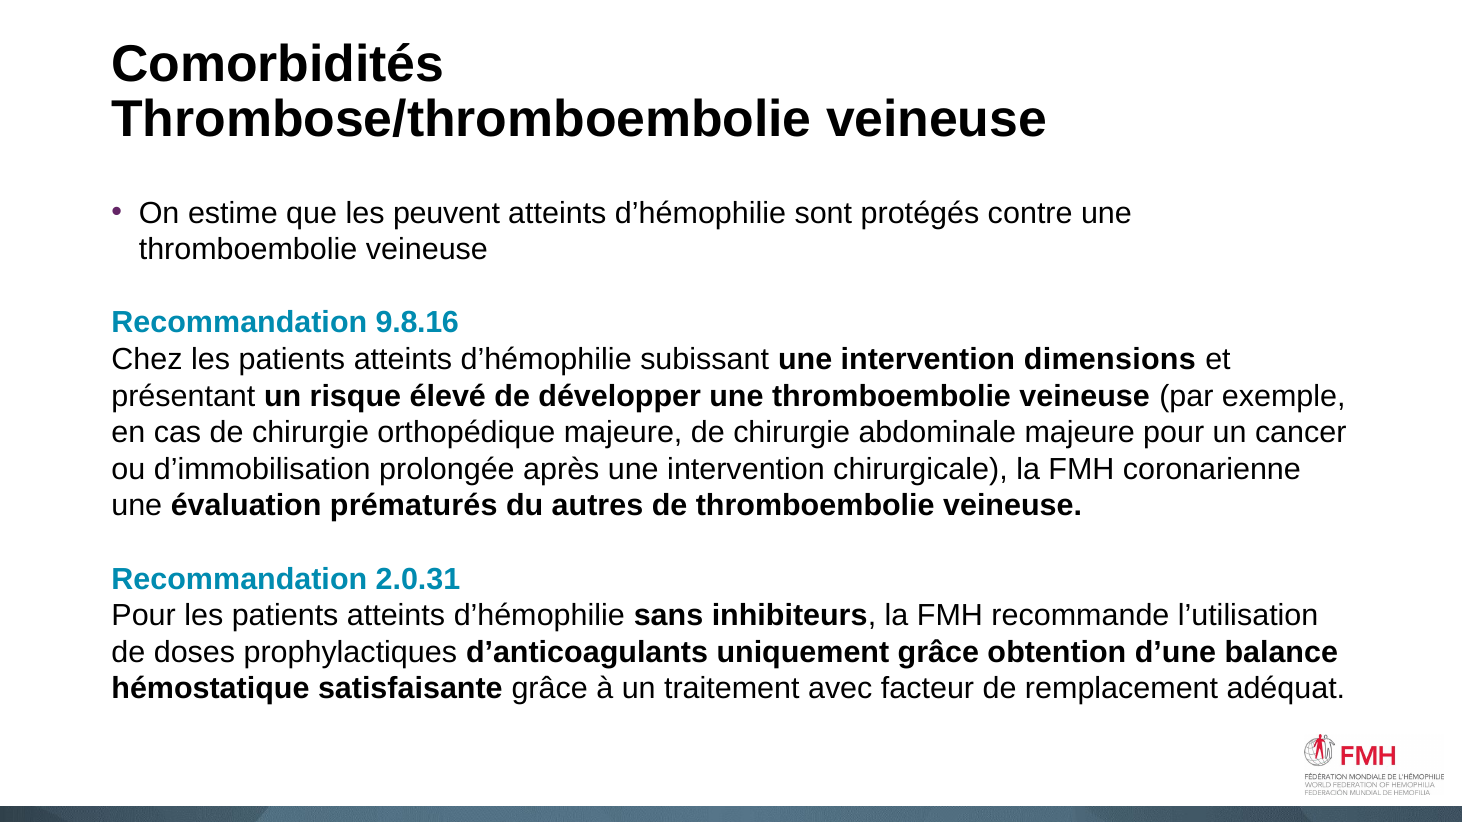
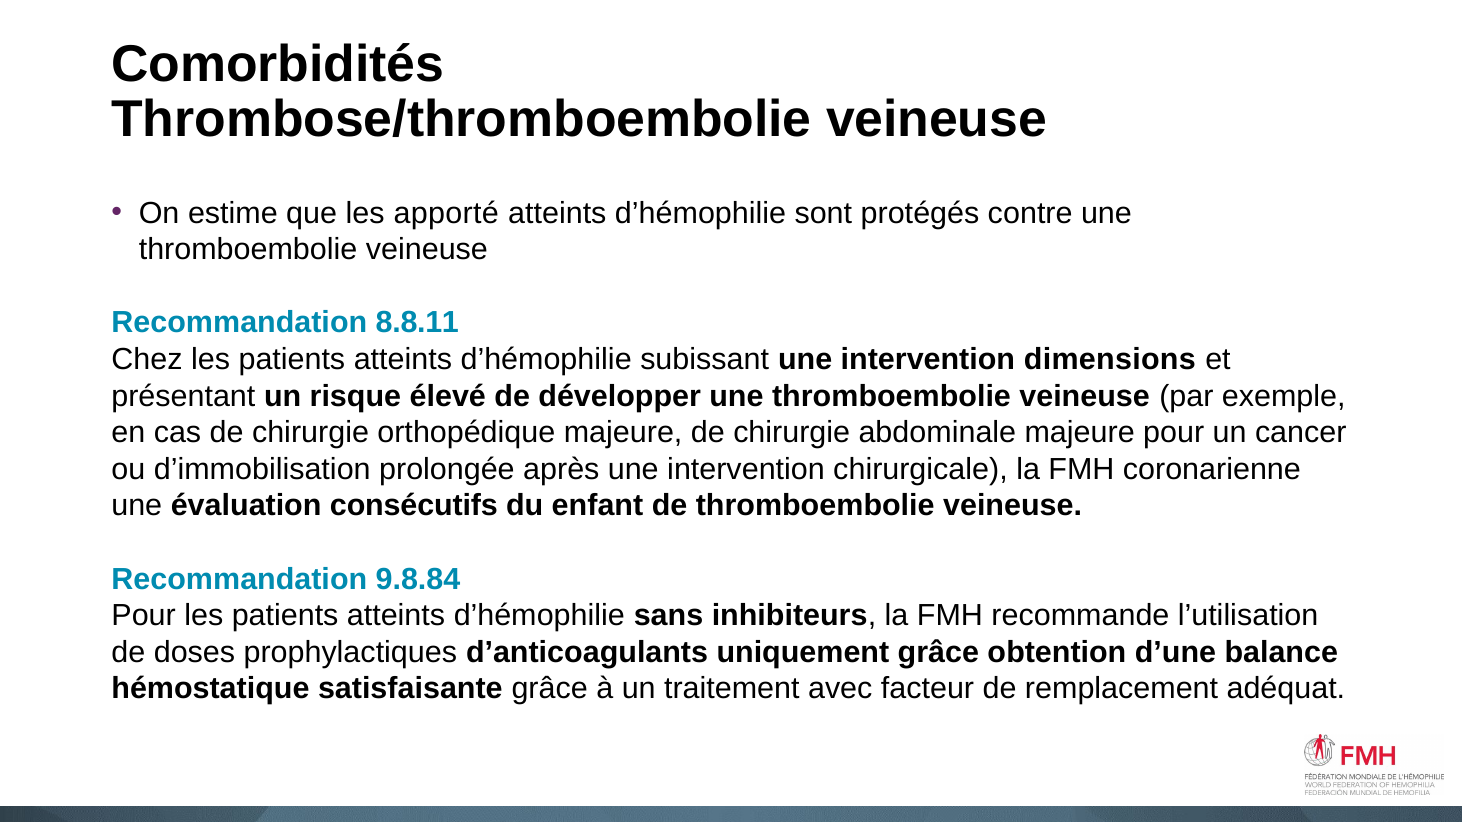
peuvent: peuvent -> apporté
9.8.16: 9.8.16 -> 8.8.11
prématurés: prématurés -> consécutifs
autres: autres -> enfant
2.0.31: 2.0.31 -> 9.8.84
